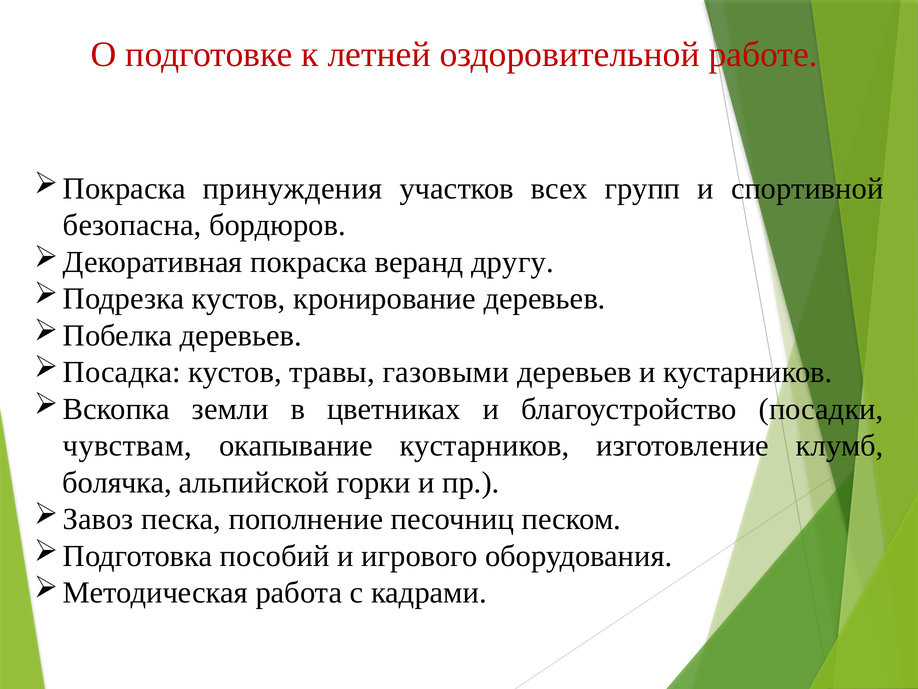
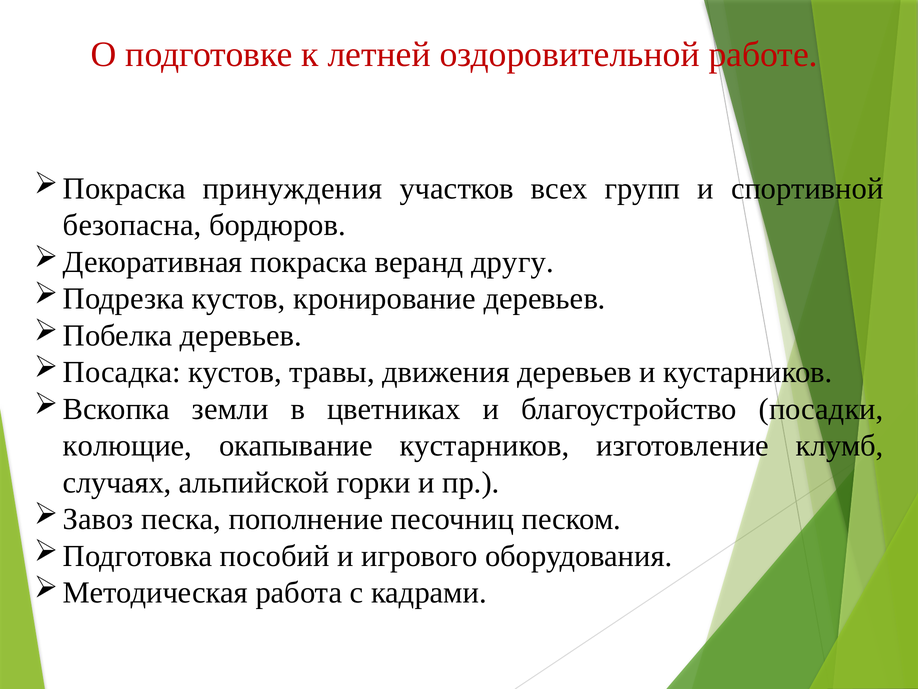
газовыми: газовыми -> движения
чувствам: чувствам -> колющие
болячка: болячка -> случаях
